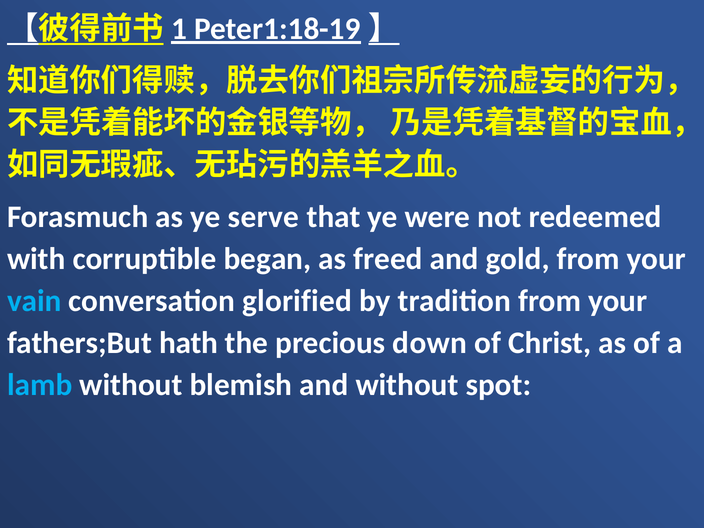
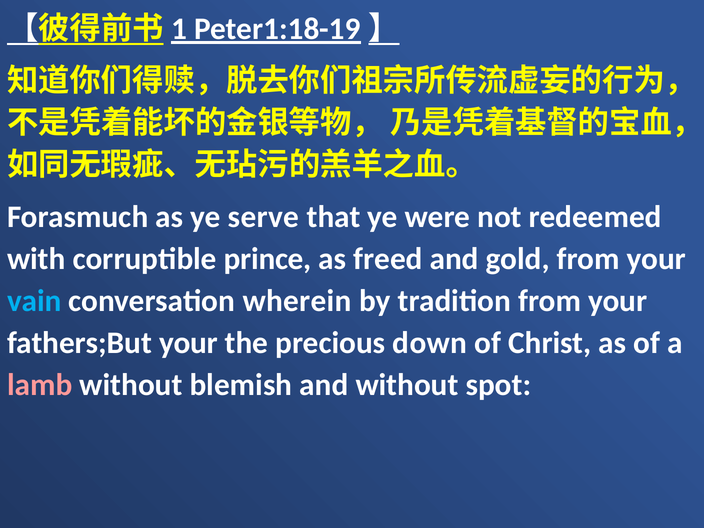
began: began -> prince
glorified: glorified -> wherein
fathers;But hath: hath -> your
lamb colour: light blue -> pink
